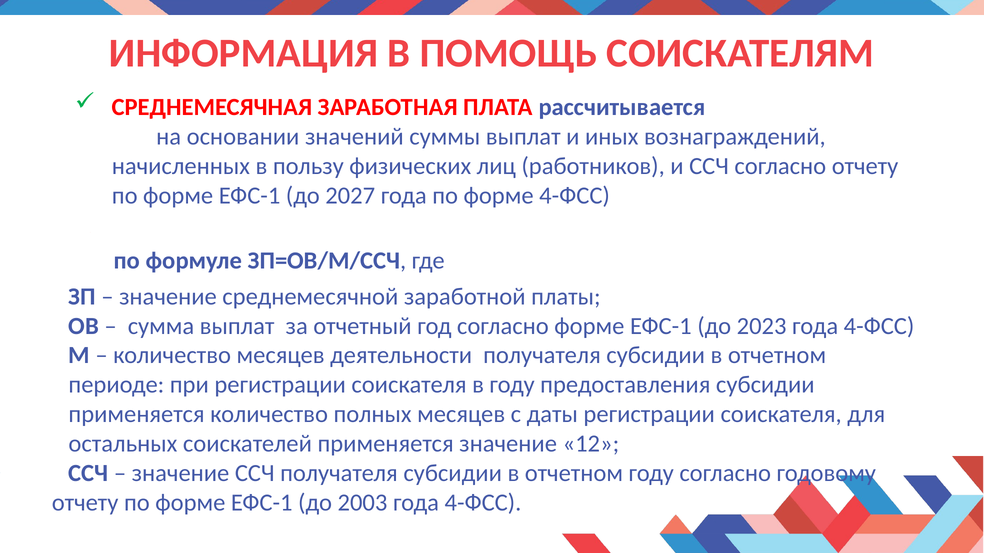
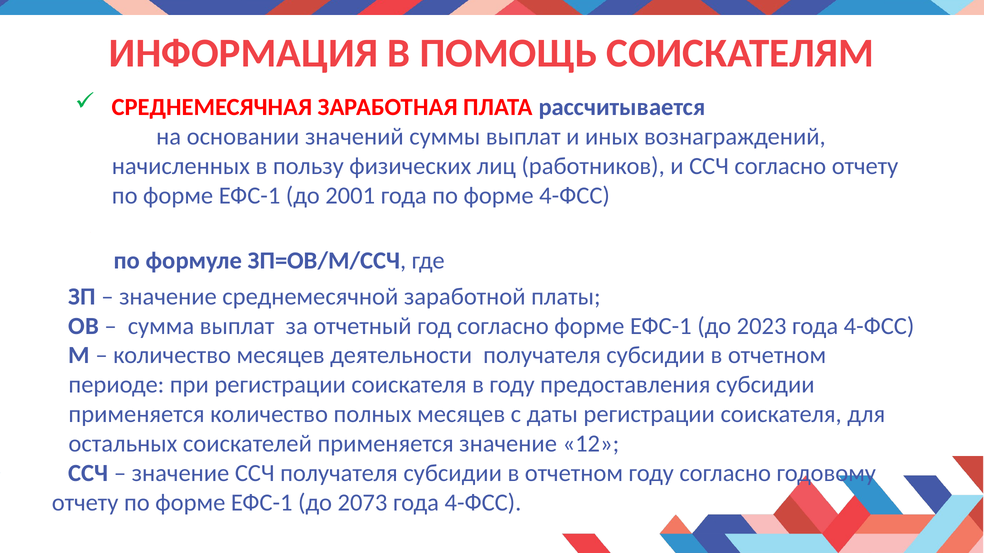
2027: 2027 -> 2001
2003: 2003 -> 2073
